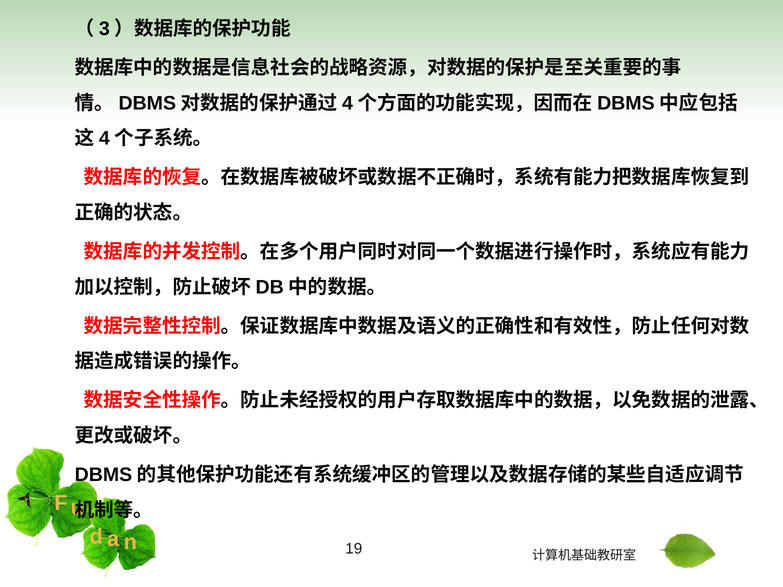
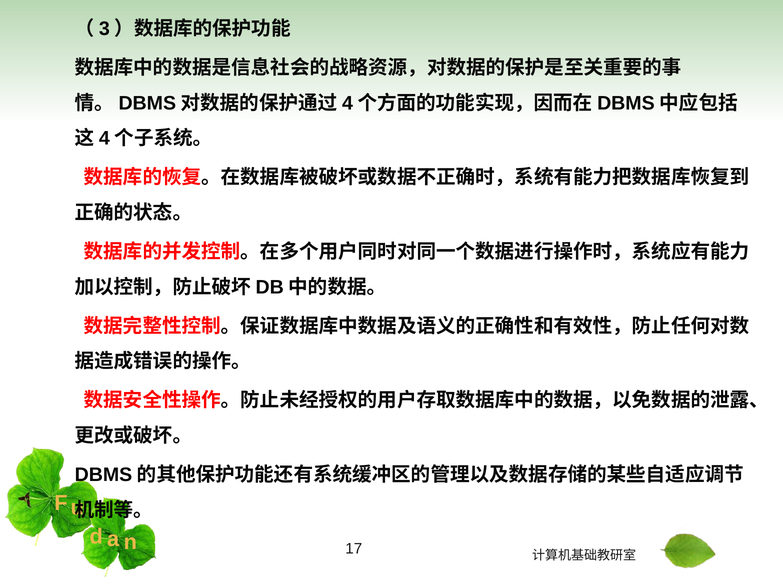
19: 19 -> 17
